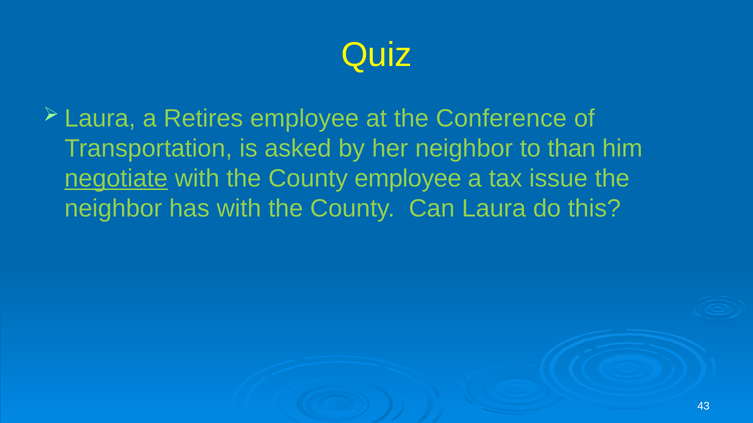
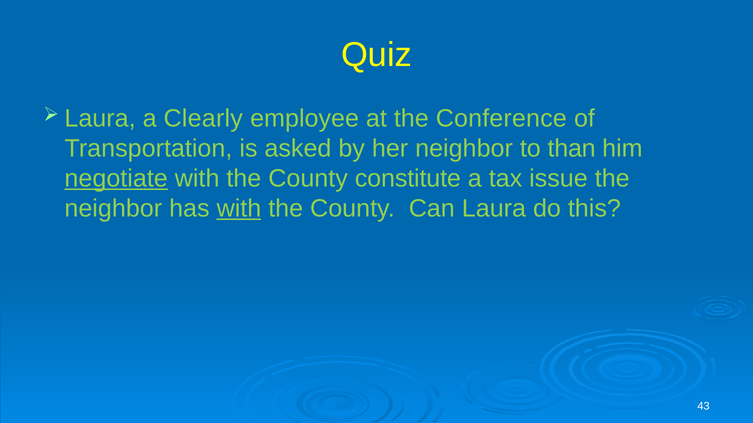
Retires: Retires -> Clearly
County employee: employee -> constitute
with at (239, 209) underline: none -> present
